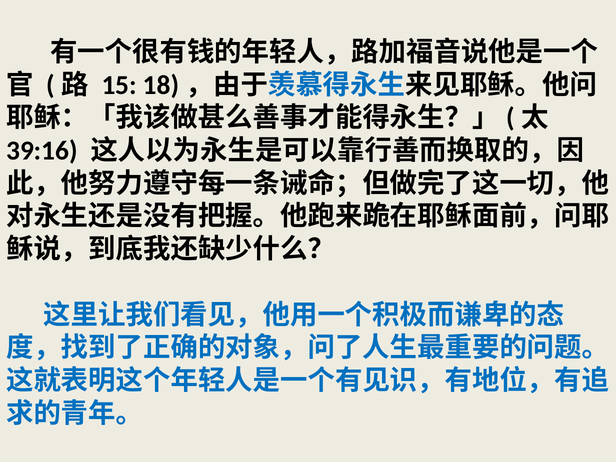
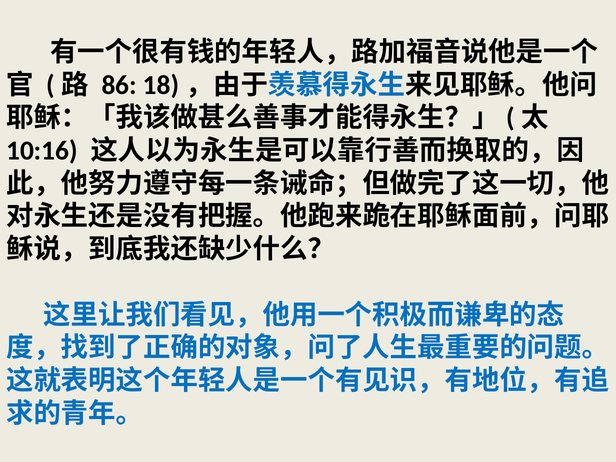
15: 15 -> 86
39:16: 39:16 -> 10:16
